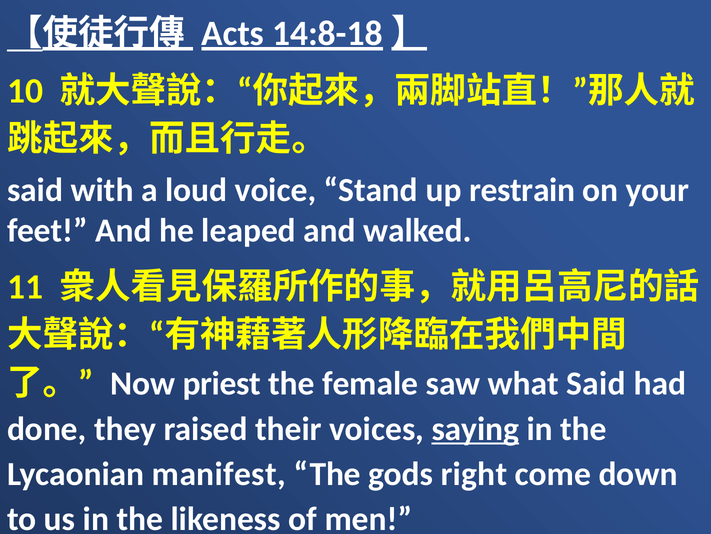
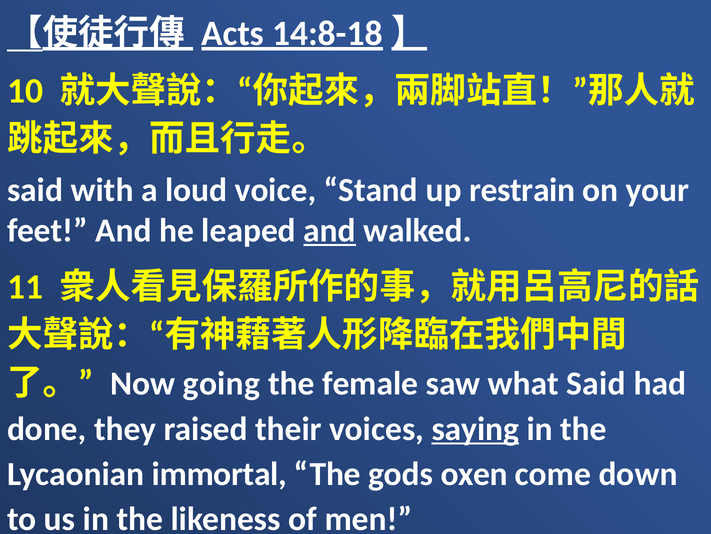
and at (330, 230) underline: none -> present
priest: priest -> going
manifest: manifest -> immortal
right: right -> oxen
